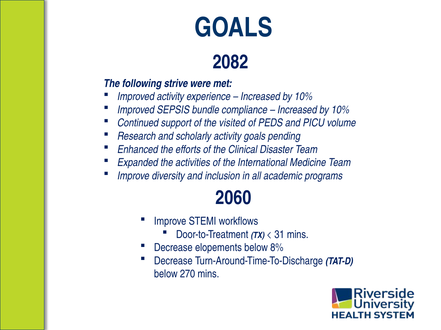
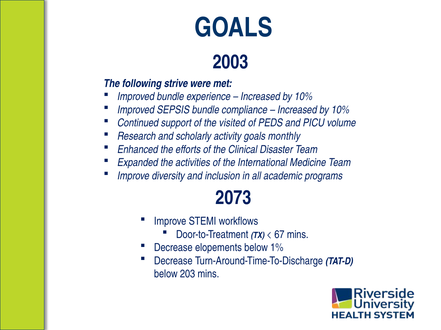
2082: 2082 -> 2003
Improved activity: activity -> bundle
pending: pending -> monthly
2060: 2060 -> 2073
31: 31 -> 67
8%: 8% -> 1%
270: 270 -> 203
